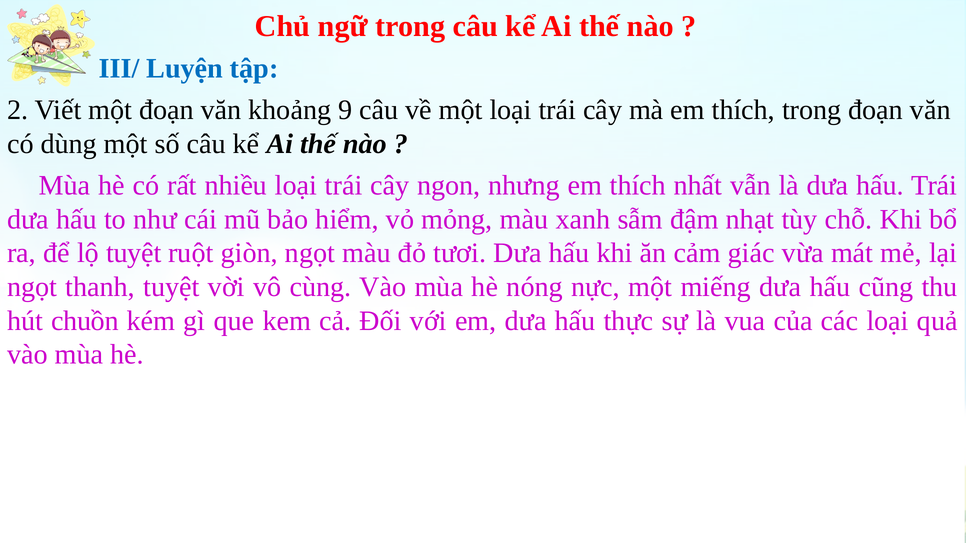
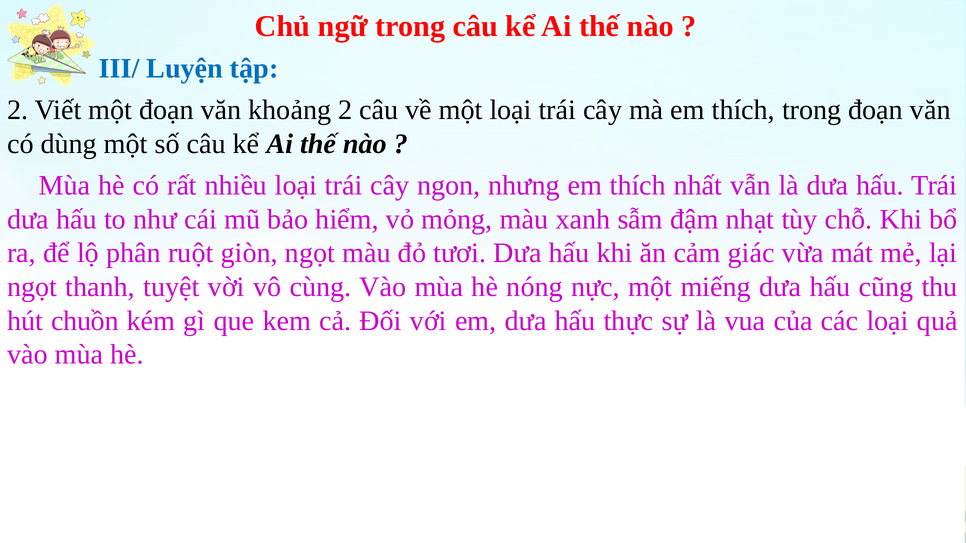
khoảng 9: 9 -> 2
lộ tuyệt: tuyệt -> phân
